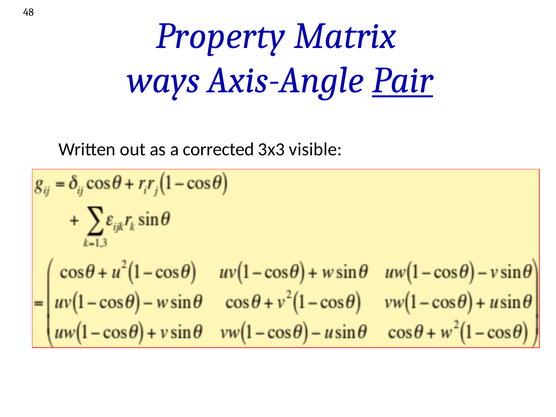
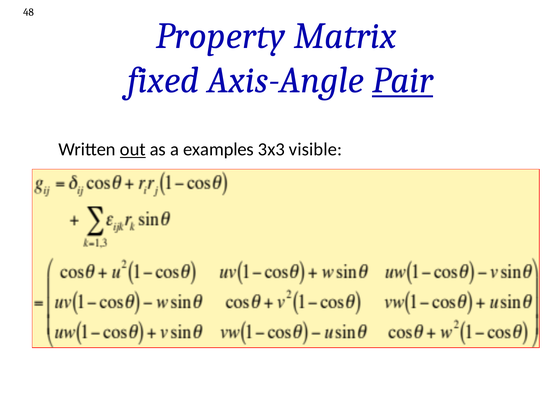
ways: ways -> fixed
out underline: none -> present
corrected: corrected -> examples
